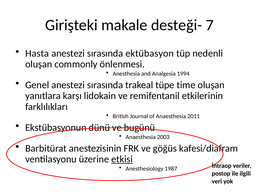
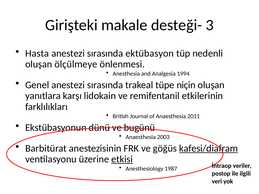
7: 7 -> 3
commonly: commonly -> ölçülmeye
time: time -> niçin
kafesi/diafram underline: none -> present
